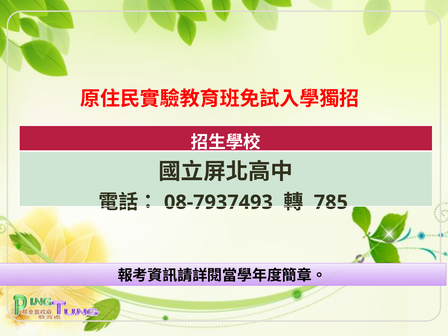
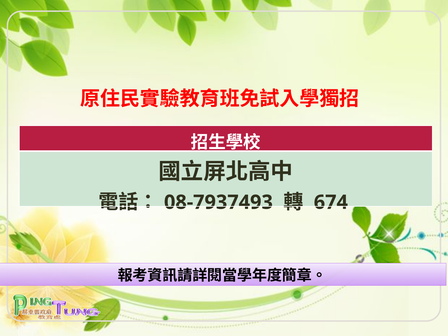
785: 785 -> 674
